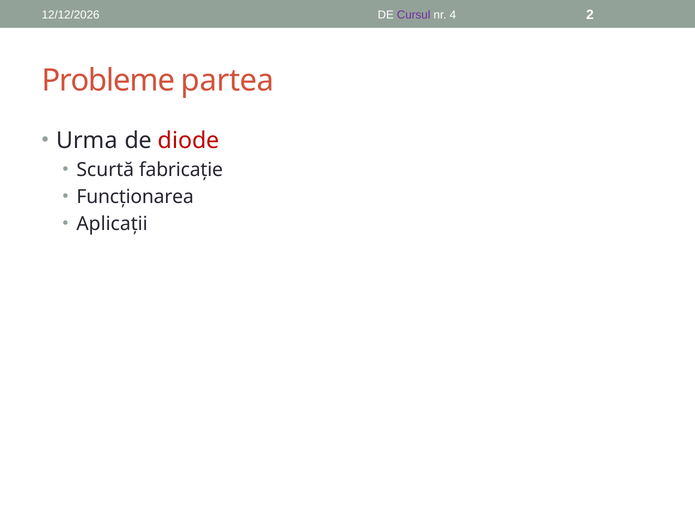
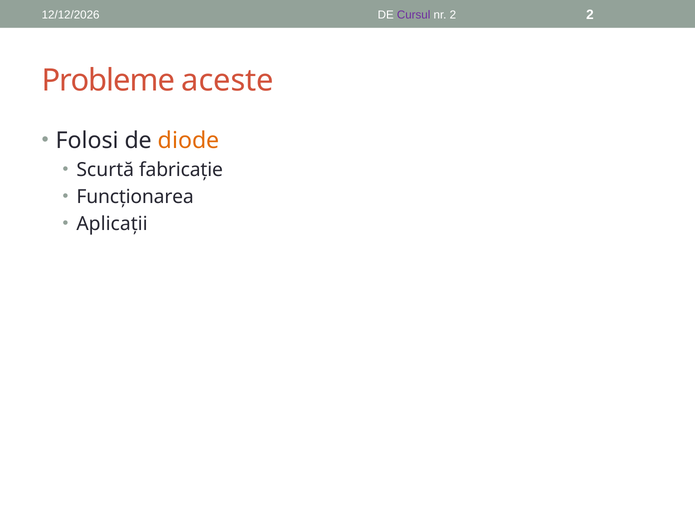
nr 4: 4 -> 2
partea: partea -> aceste
Urma: Urma -> Folosi
diode colour: red -> orange
